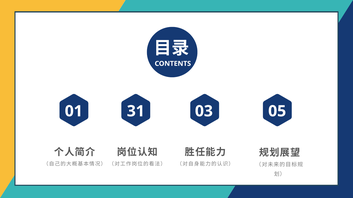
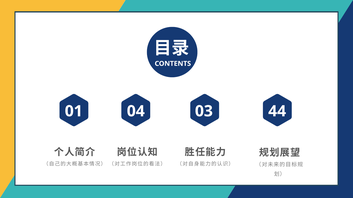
31: 31 -> 04
05: 05 -> 44
